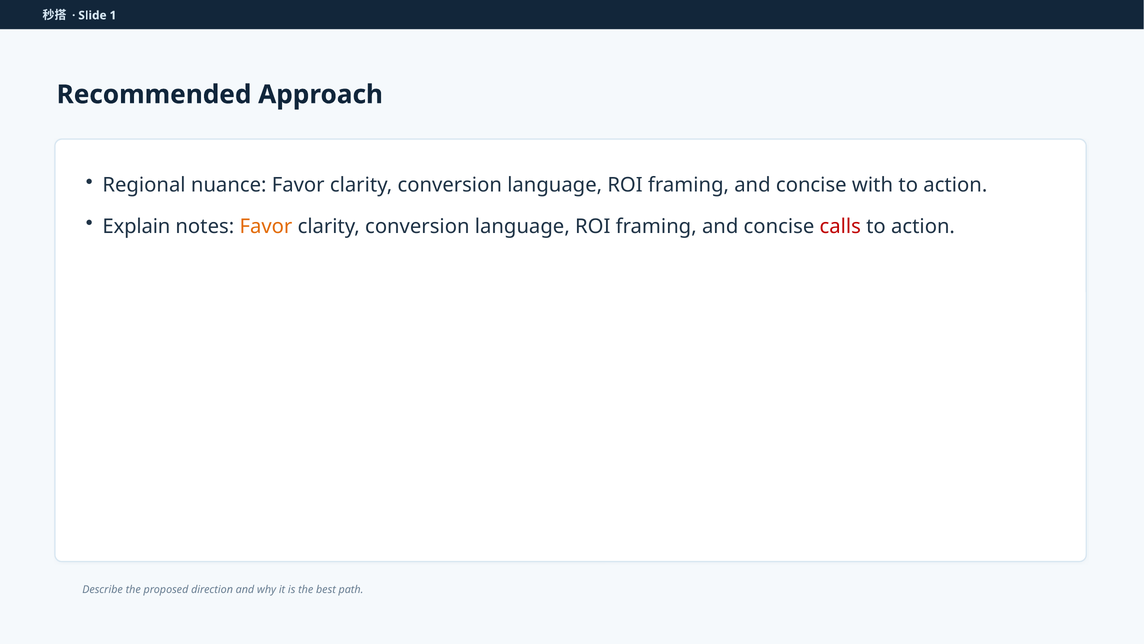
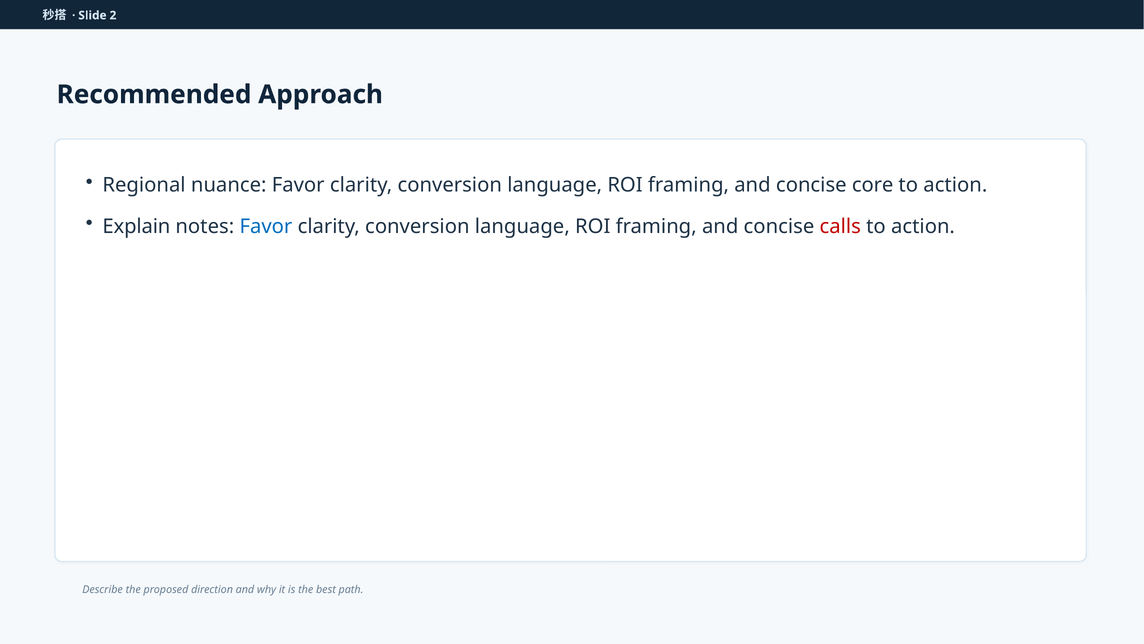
1: 1 -> 2
with: with -> core
Favor at (266, 226) colour: orange -> blue
